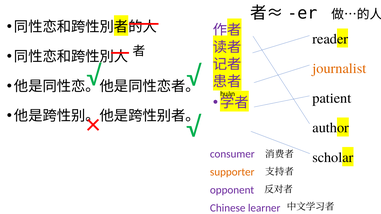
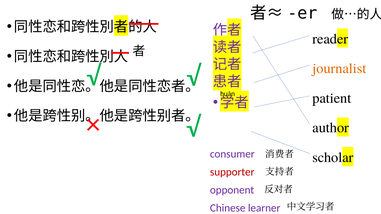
supporter colour: orange -> red
